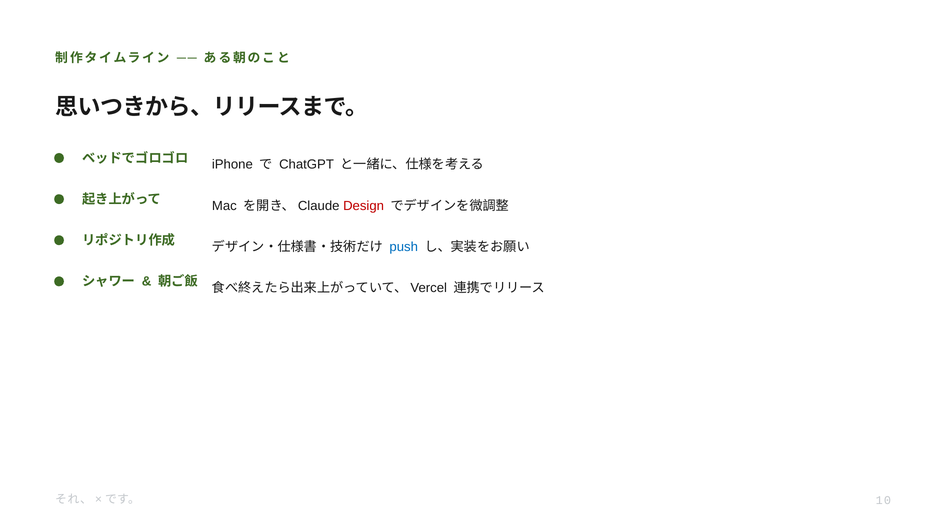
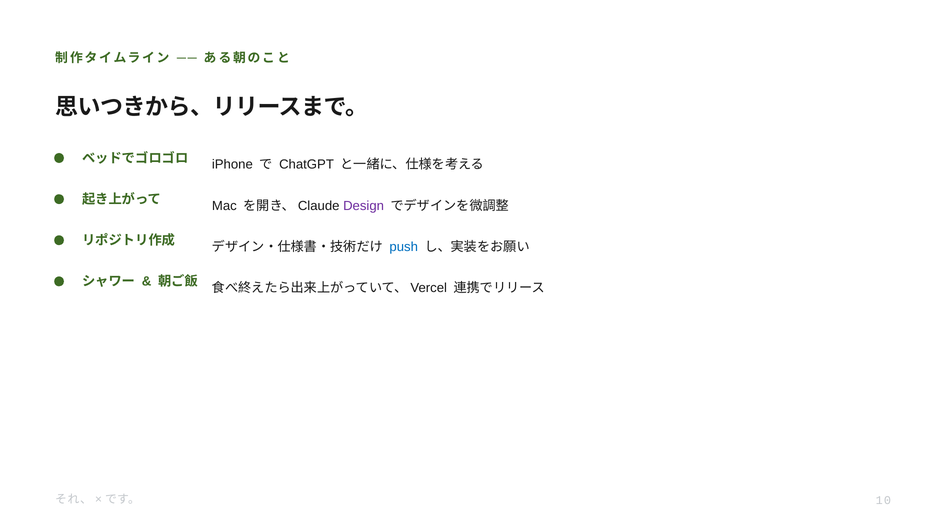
Design colour: red -> purple
